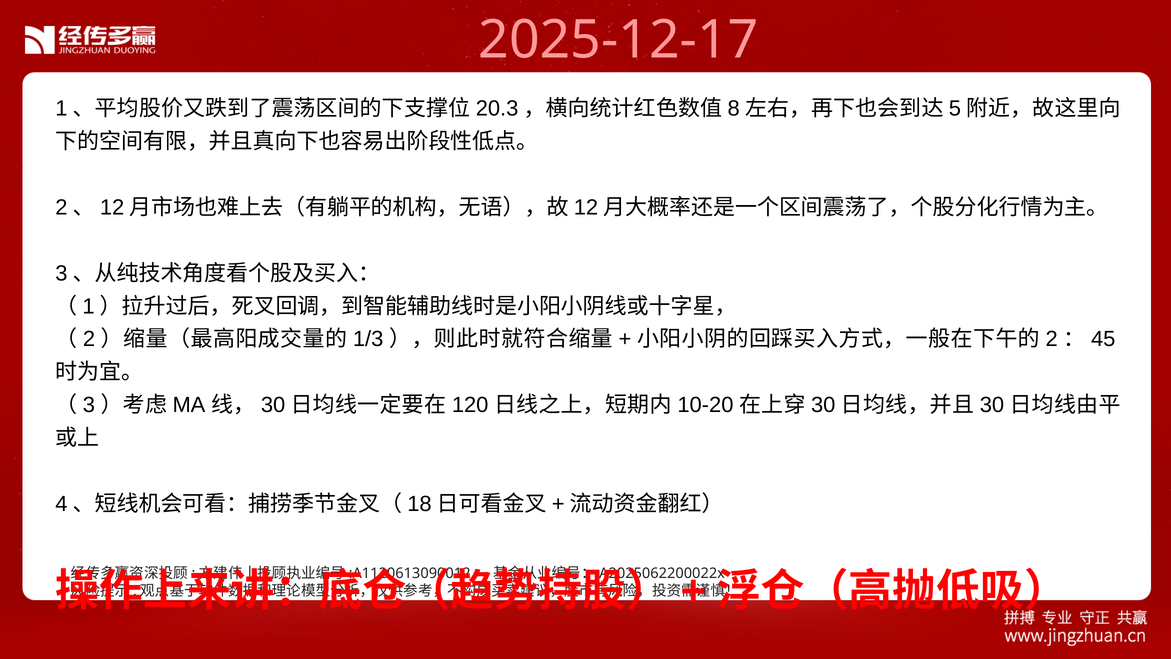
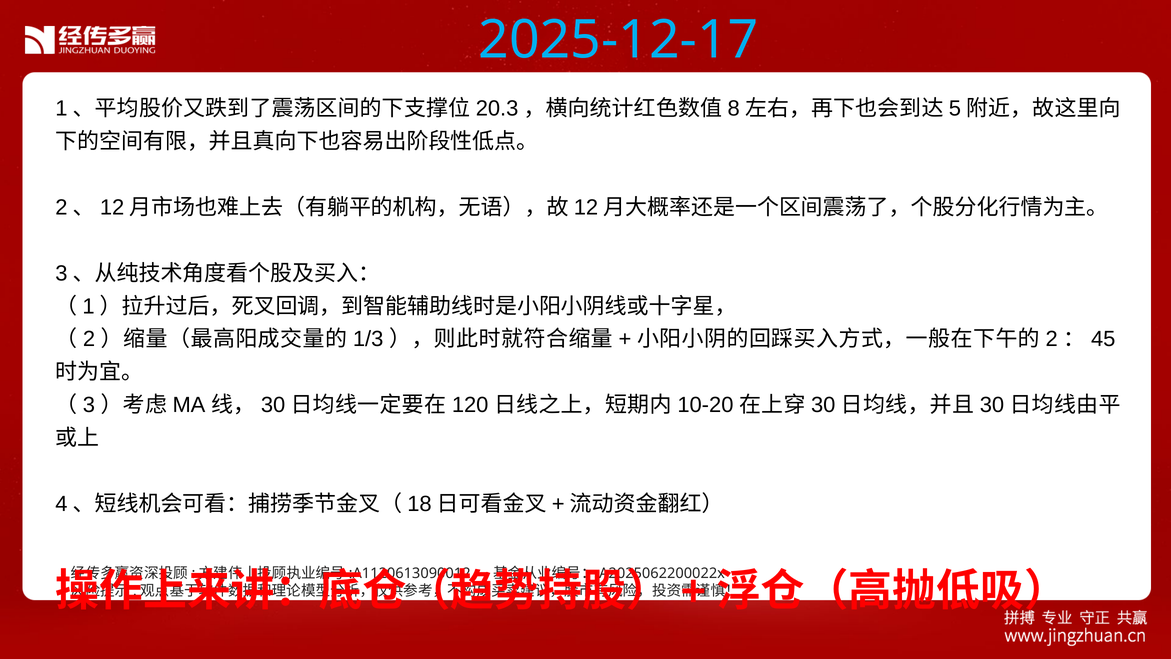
2025-12-17 colour: pink -> light blue
